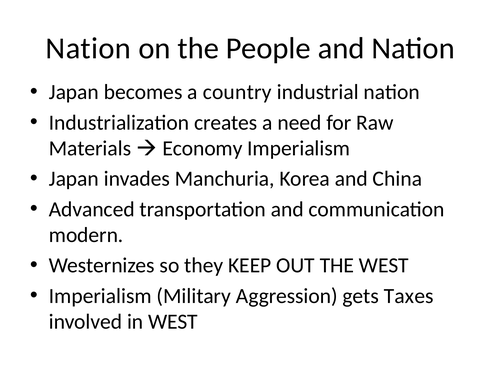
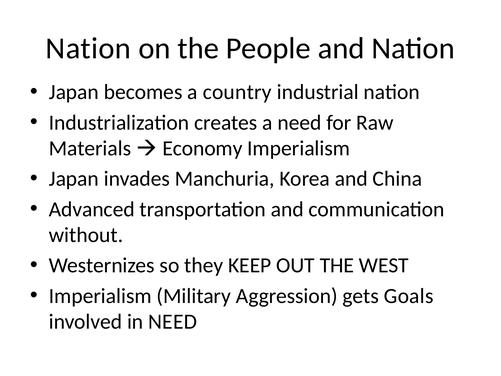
modern: modern -> without
Taxes: Taxes -> Goals
in WEST: WEST -> NEED
